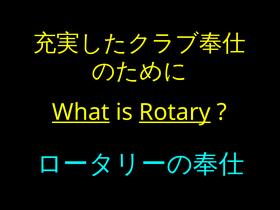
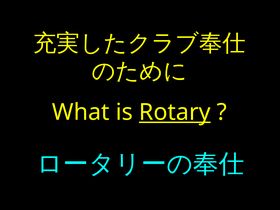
What underline: present -> none
